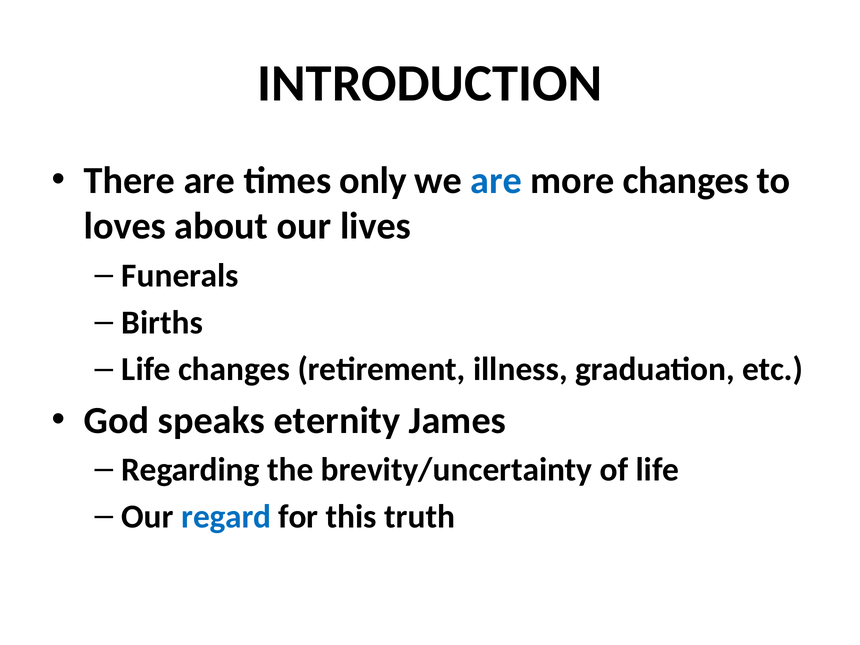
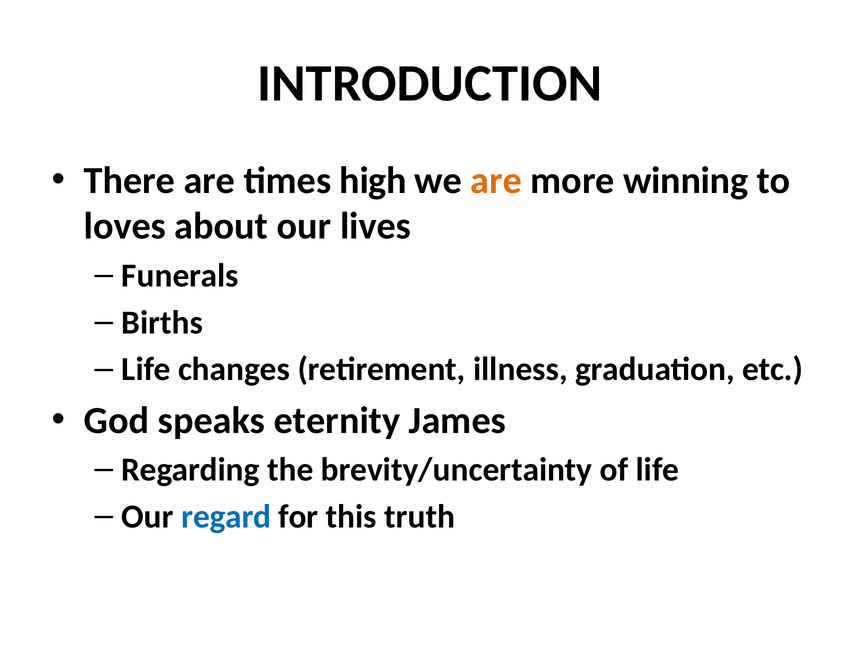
only: only -> high
are at (496, 180) colour: blue -> orange
more changes: changes -> winning
